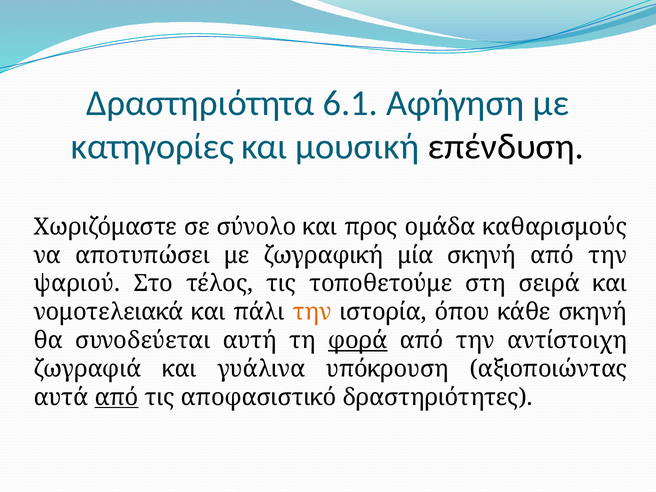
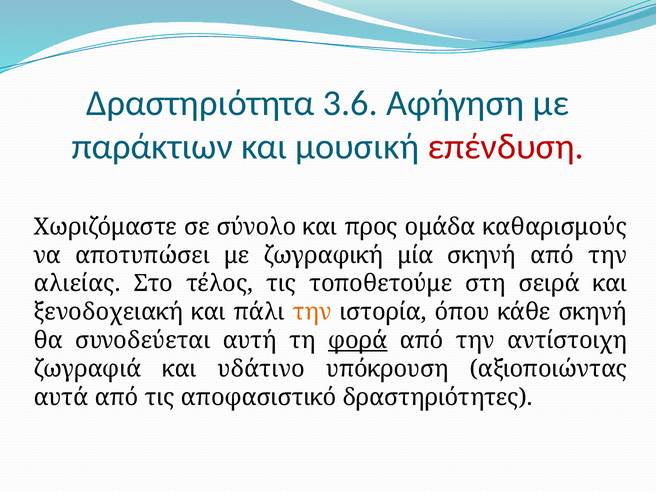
6.1: 6.1 -> 3.6
κατηγορίες: κατηγορίες -> παράκτιων
επένδυση colour: black -> red
ψαριού: ψαριού -> αλιείας
νομοτελειακά: νομοτελειακά -> ξενοδοχειακή
γυάλινα: γυάλινα -> υδάτινο
από at (117, 397) underline: present -> none
